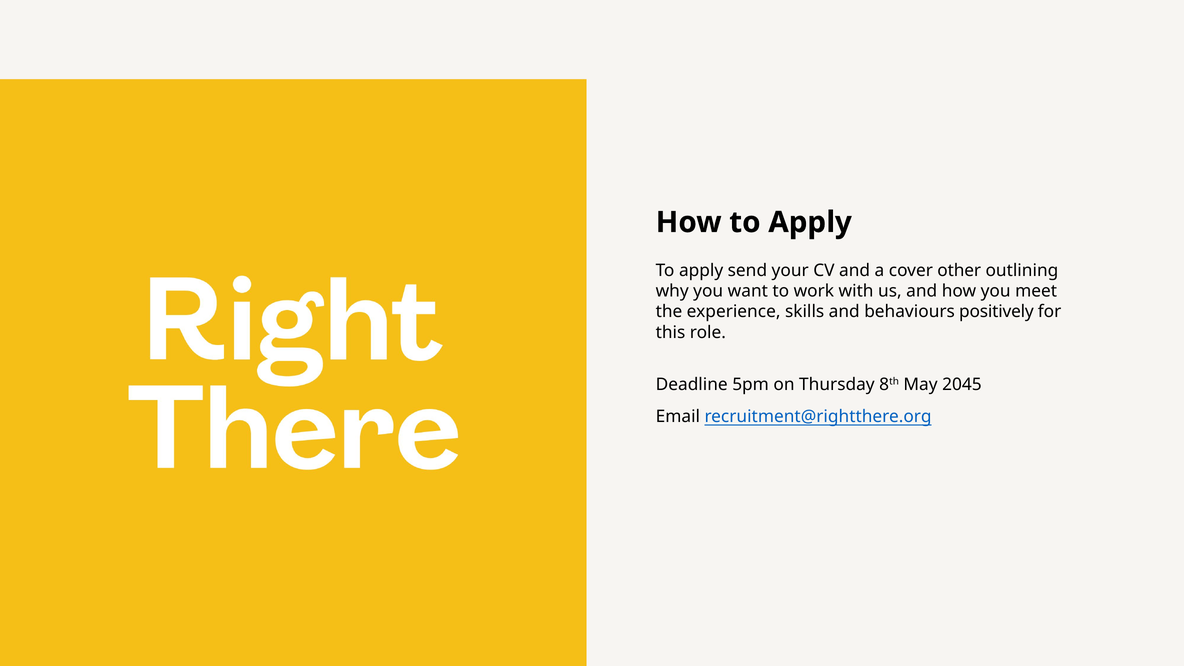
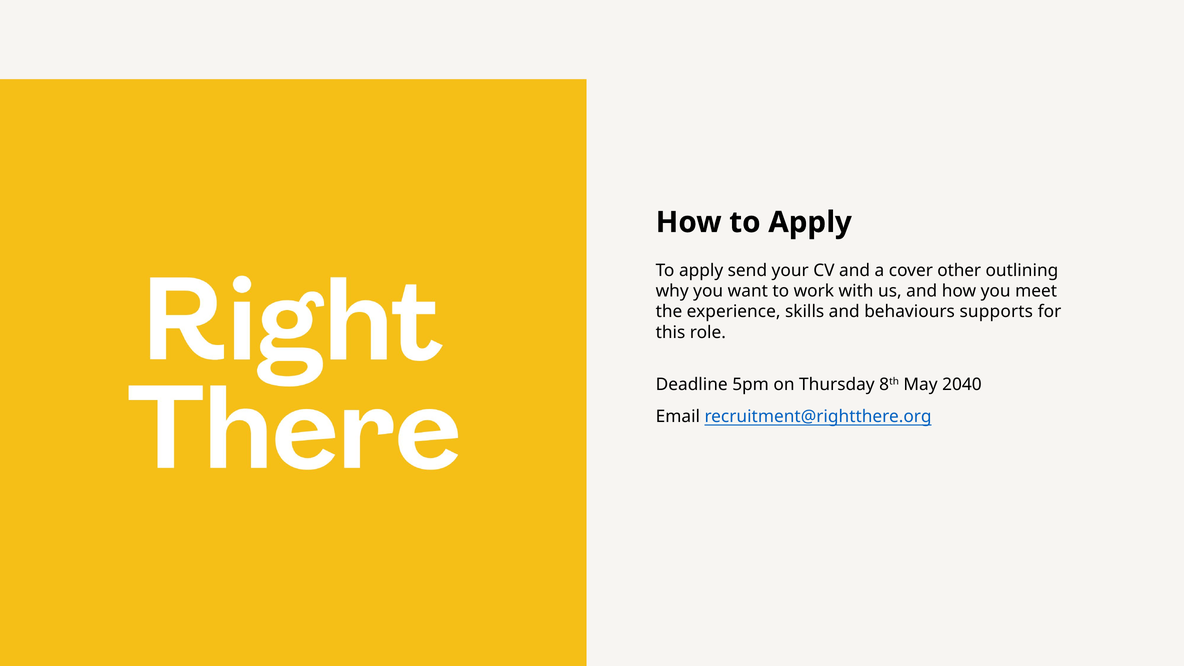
positively: positively -> supports
2045: 2045 -> 2040
